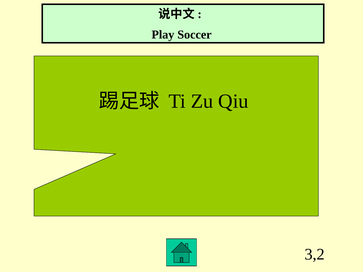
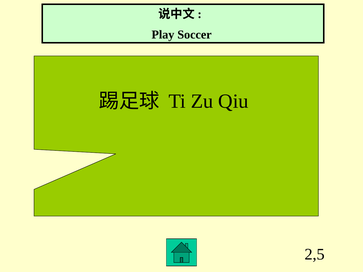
3,2: 3,2 -> 2,5
